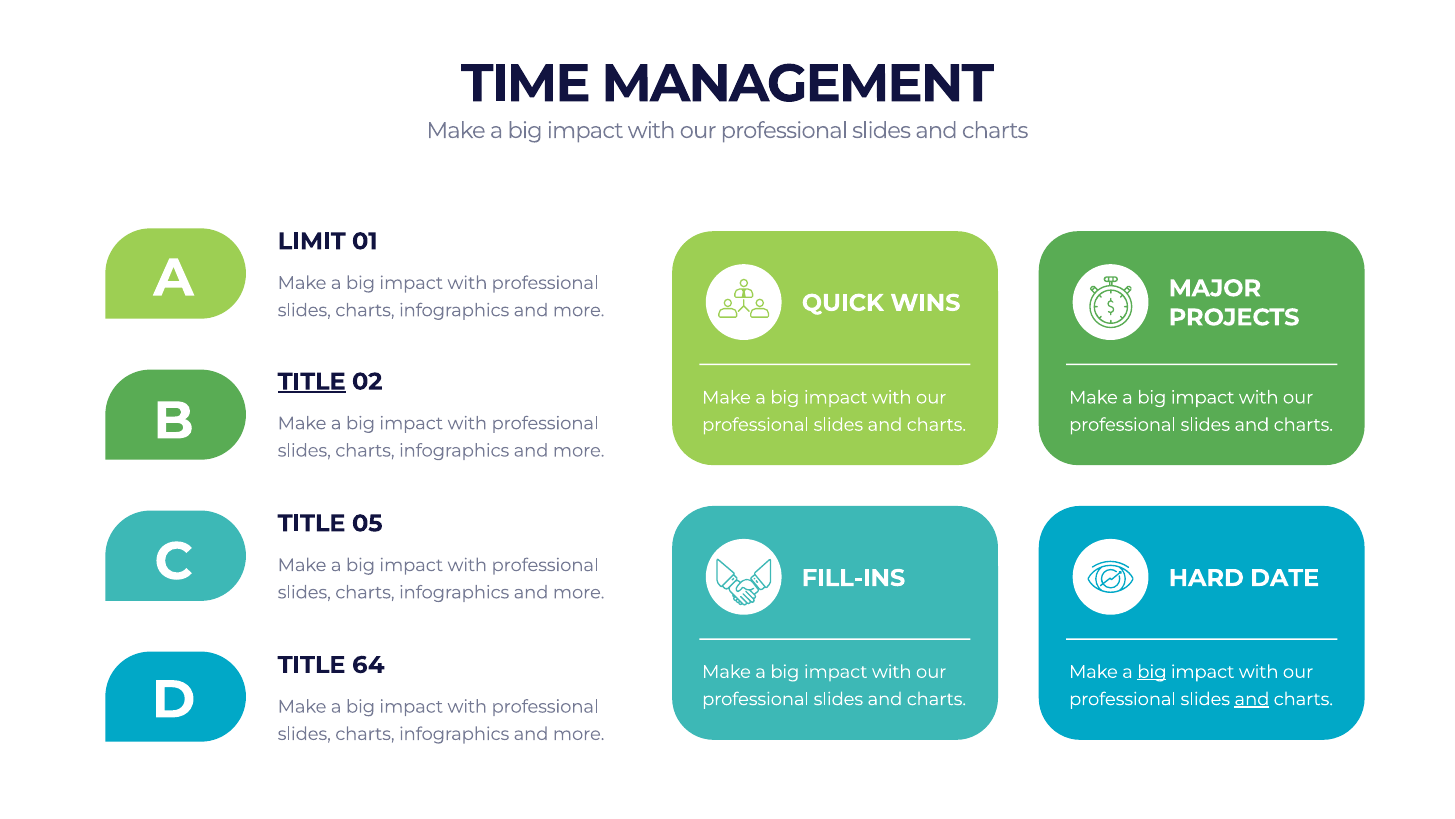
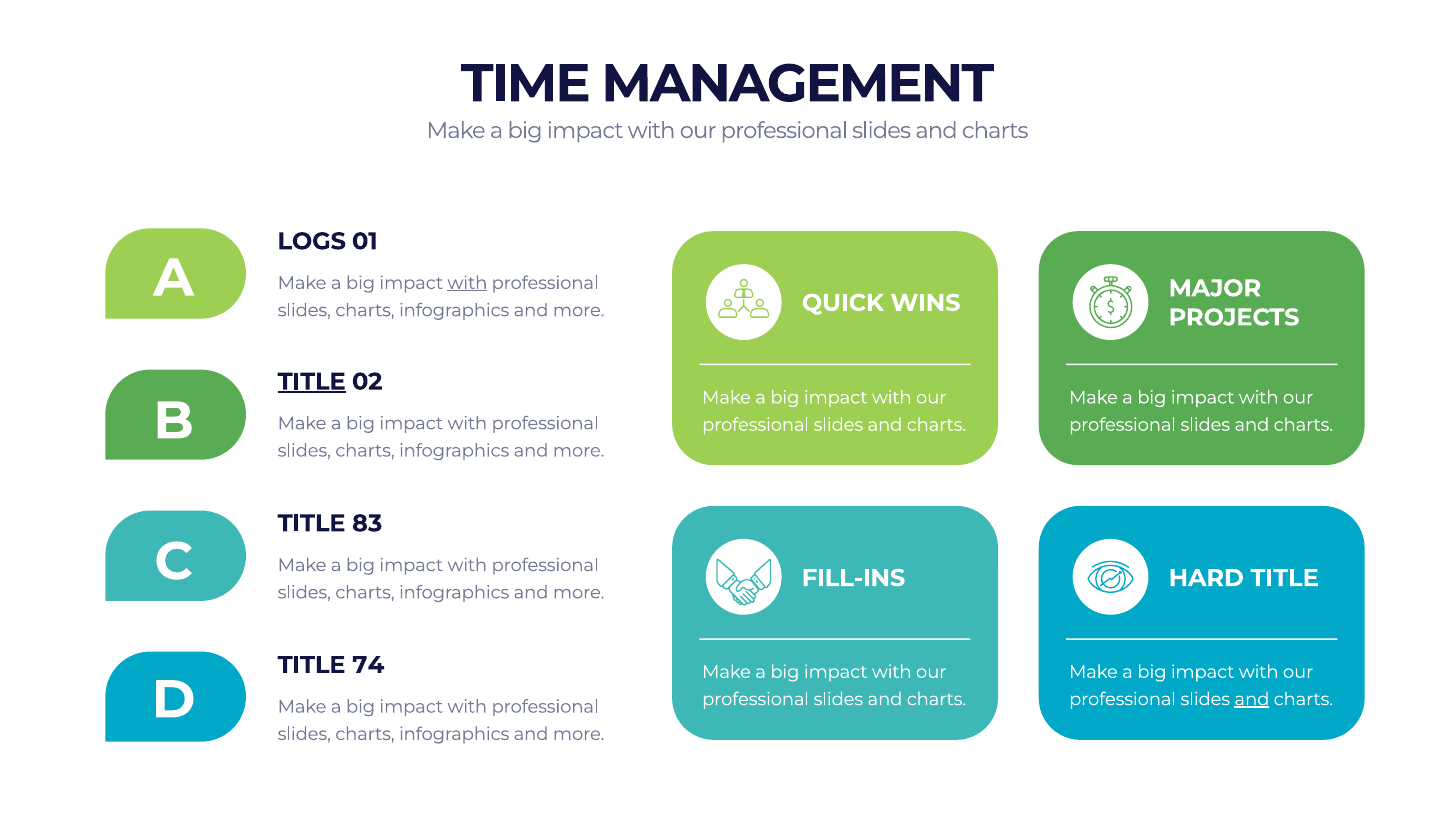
LIMIT: LIMIT -> LOGS
with at (467, 283) underline: none -> present
05: 05 -> 83
HARD DATE: DATE -> TITLE
64: 64 -> 74
big at (1152, 672) underline: present -> none
